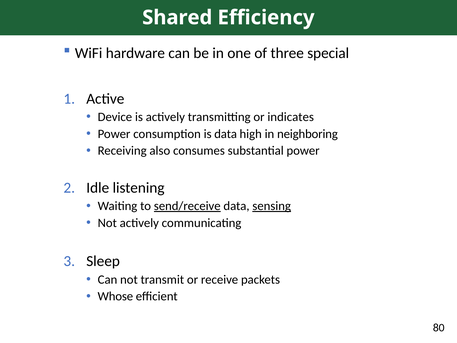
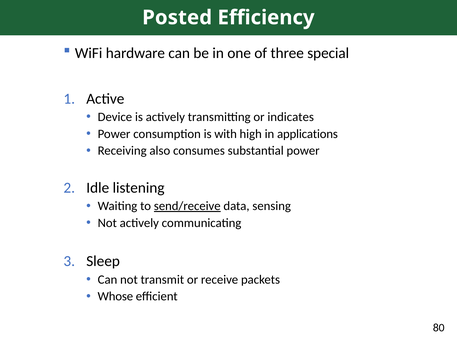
Shared: Shared -> Posted
is data: data -> with
neighboring: neighboring -> applications
sensing underline: present -> none
